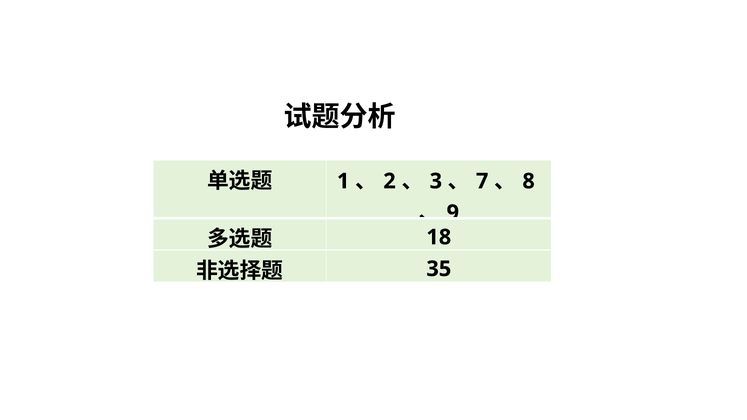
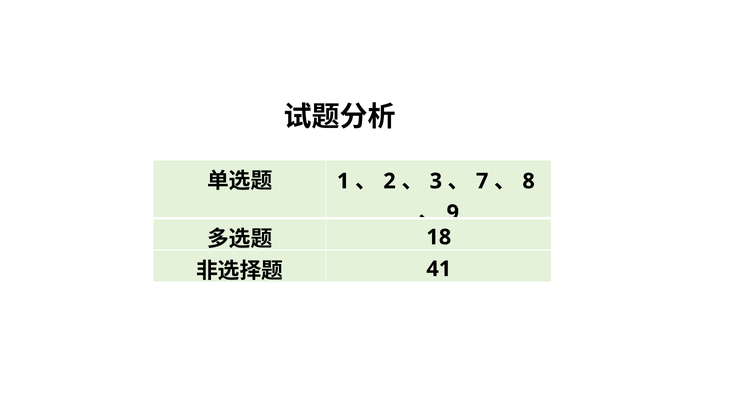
35: 35 -> 41
